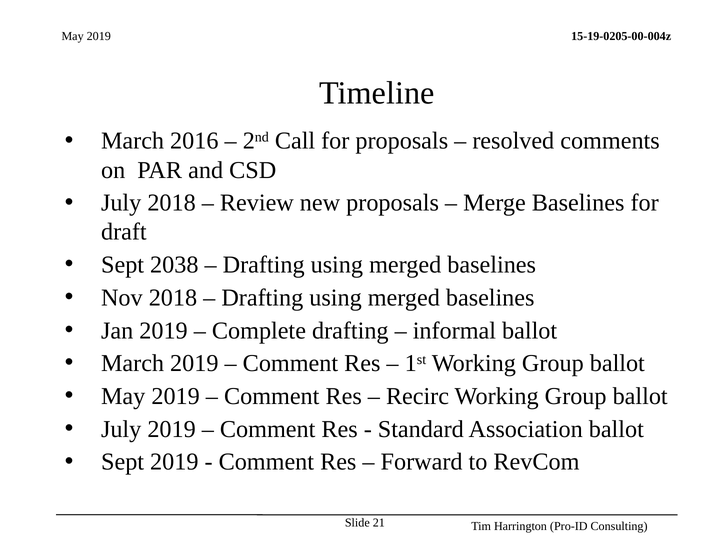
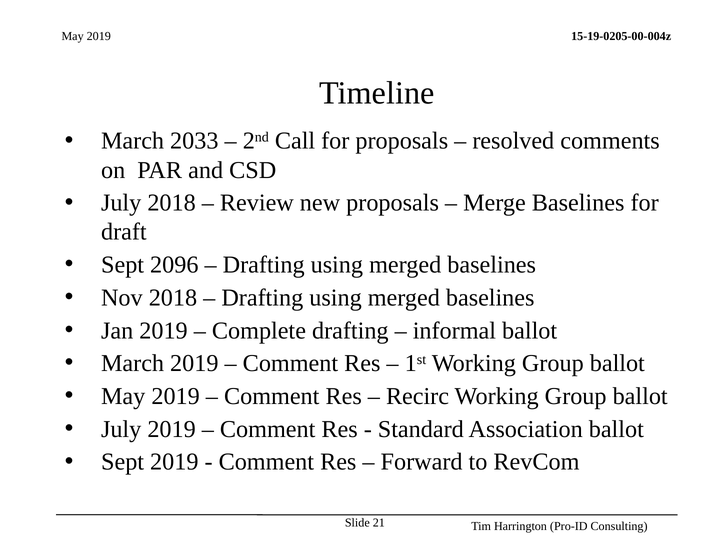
2016: 2016 -> 2033
2038: 2038 -> 2096
